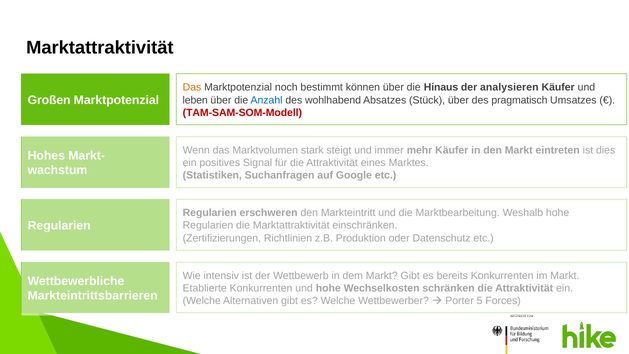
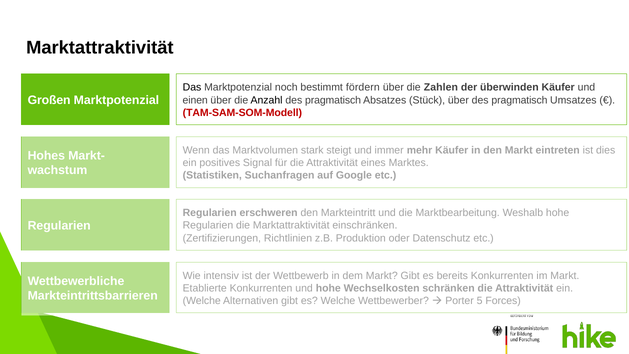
Das at (192, 87) colour: orange -> black
können: können -> fördern
Hinaus: Hinaus -> Zahlen
analysieren: analysieren -> überwinden
leben: leben -> einen
Anzahl colour: blue -> black
wohlhabend at (333, 100): wohlhabend -> pragmatisch
